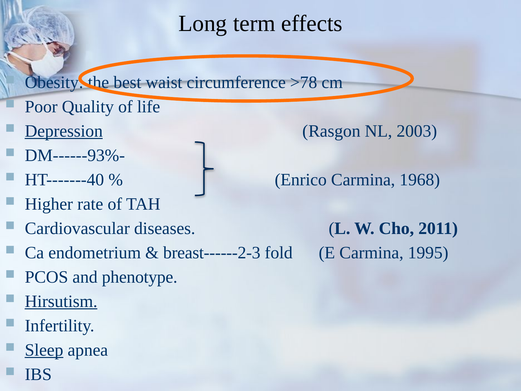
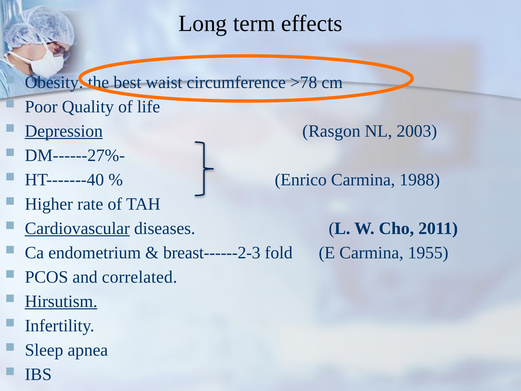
DM------93%-: DM------93%- -> DM------27%-
1968: 1968 -> 1988
Cardiovascular underline: none -> present
1995: 1995 -> 1955
phenotype: phenotype -> correlated
Sleep underline: present -> none
